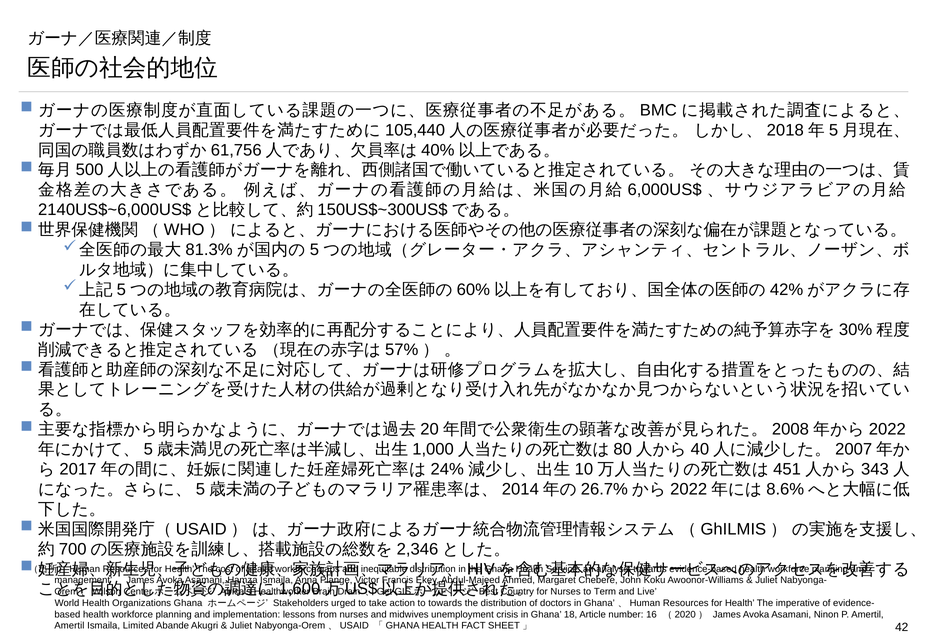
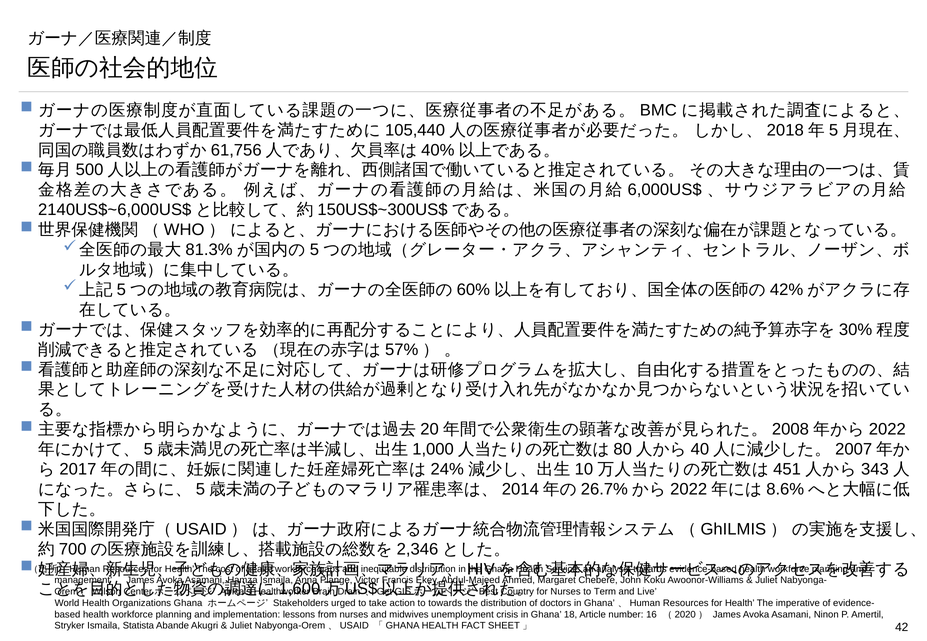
Amertil at (69, 627): Amertil -> Stryker
Limited: Limited -> Statista
